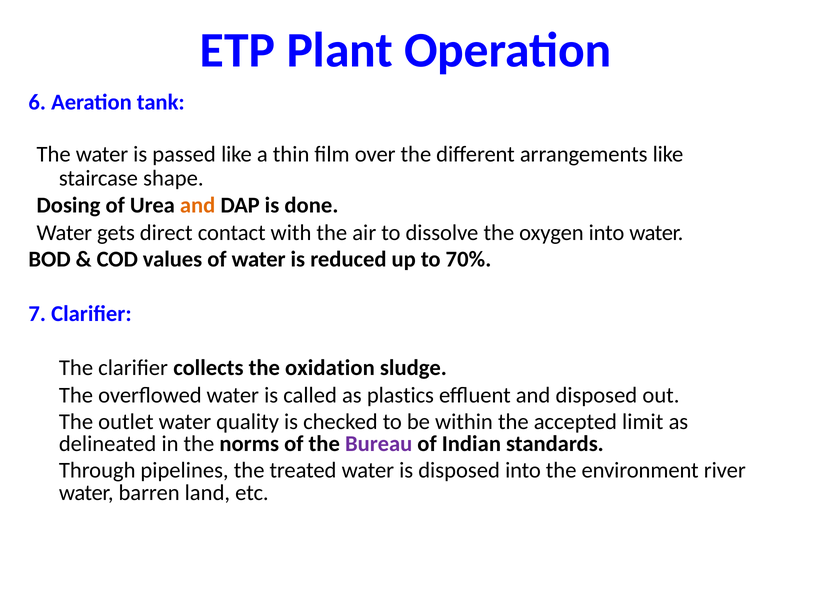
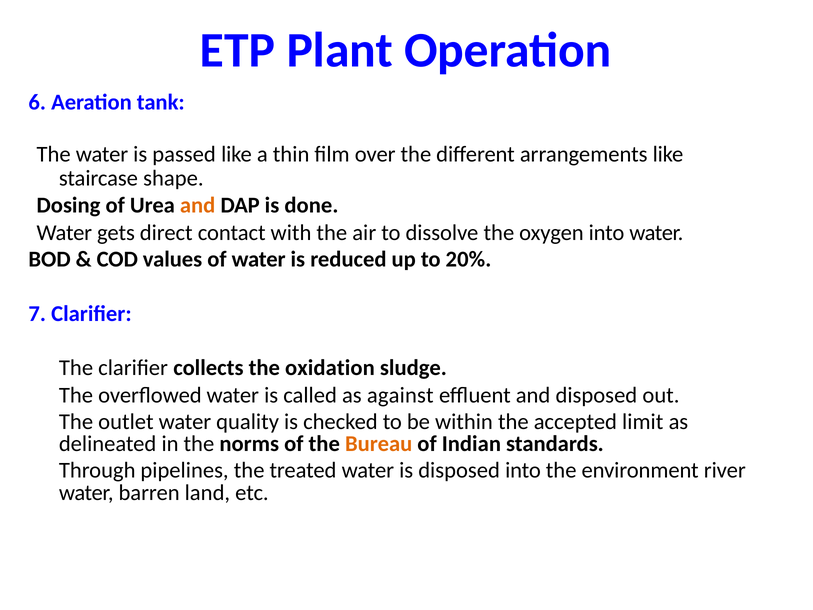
70%: 70% -> 20%
plastics: plastics -> against
Bureau colour: purple -> orange
